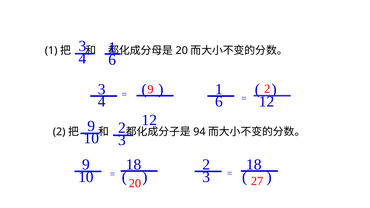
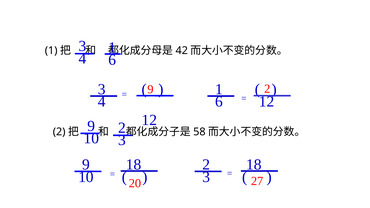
20 at (182, 51): 20 -> 42
94: 94 -> 58
